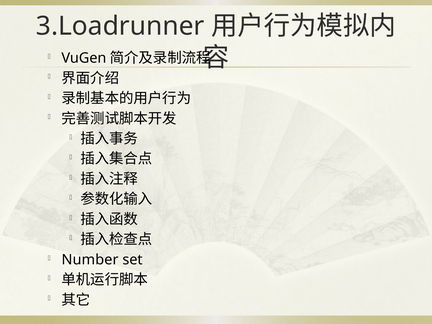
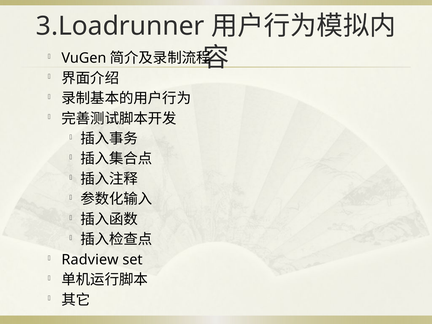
Number: Number -> Radview
